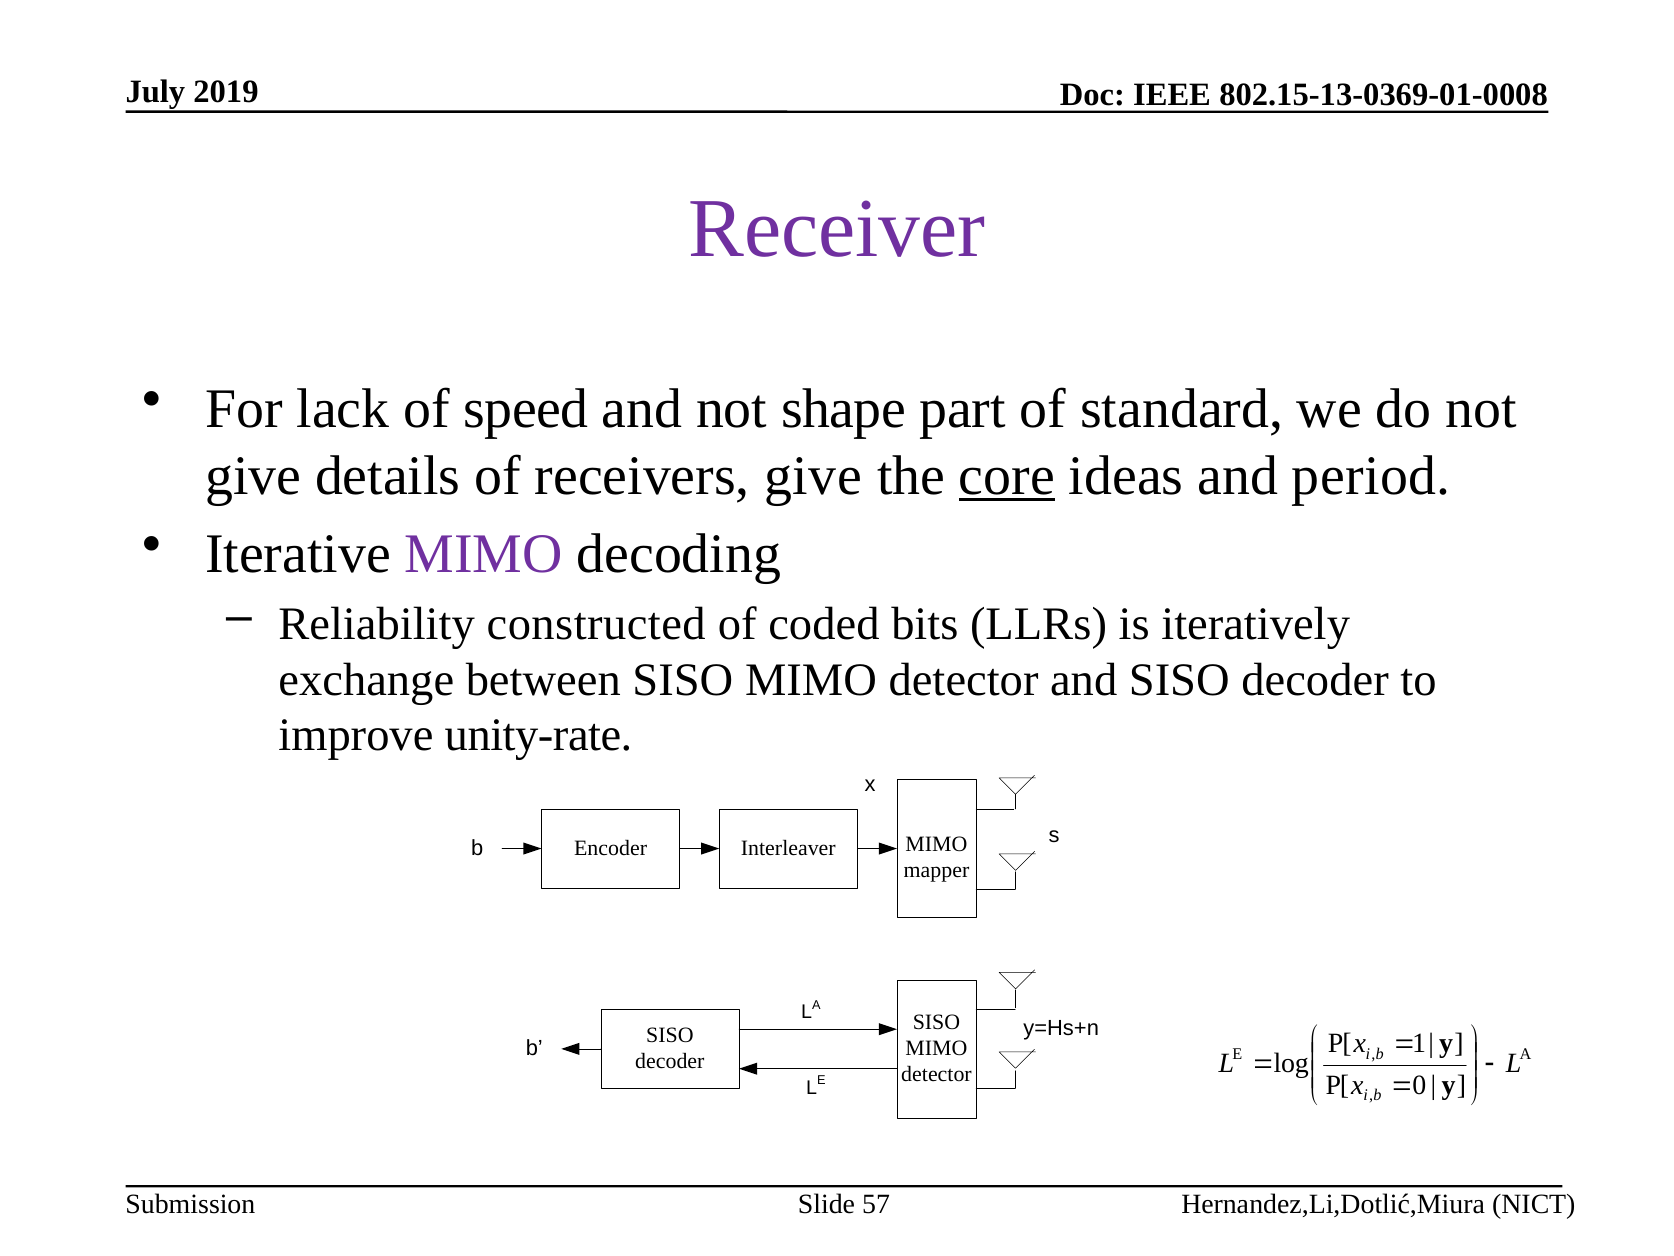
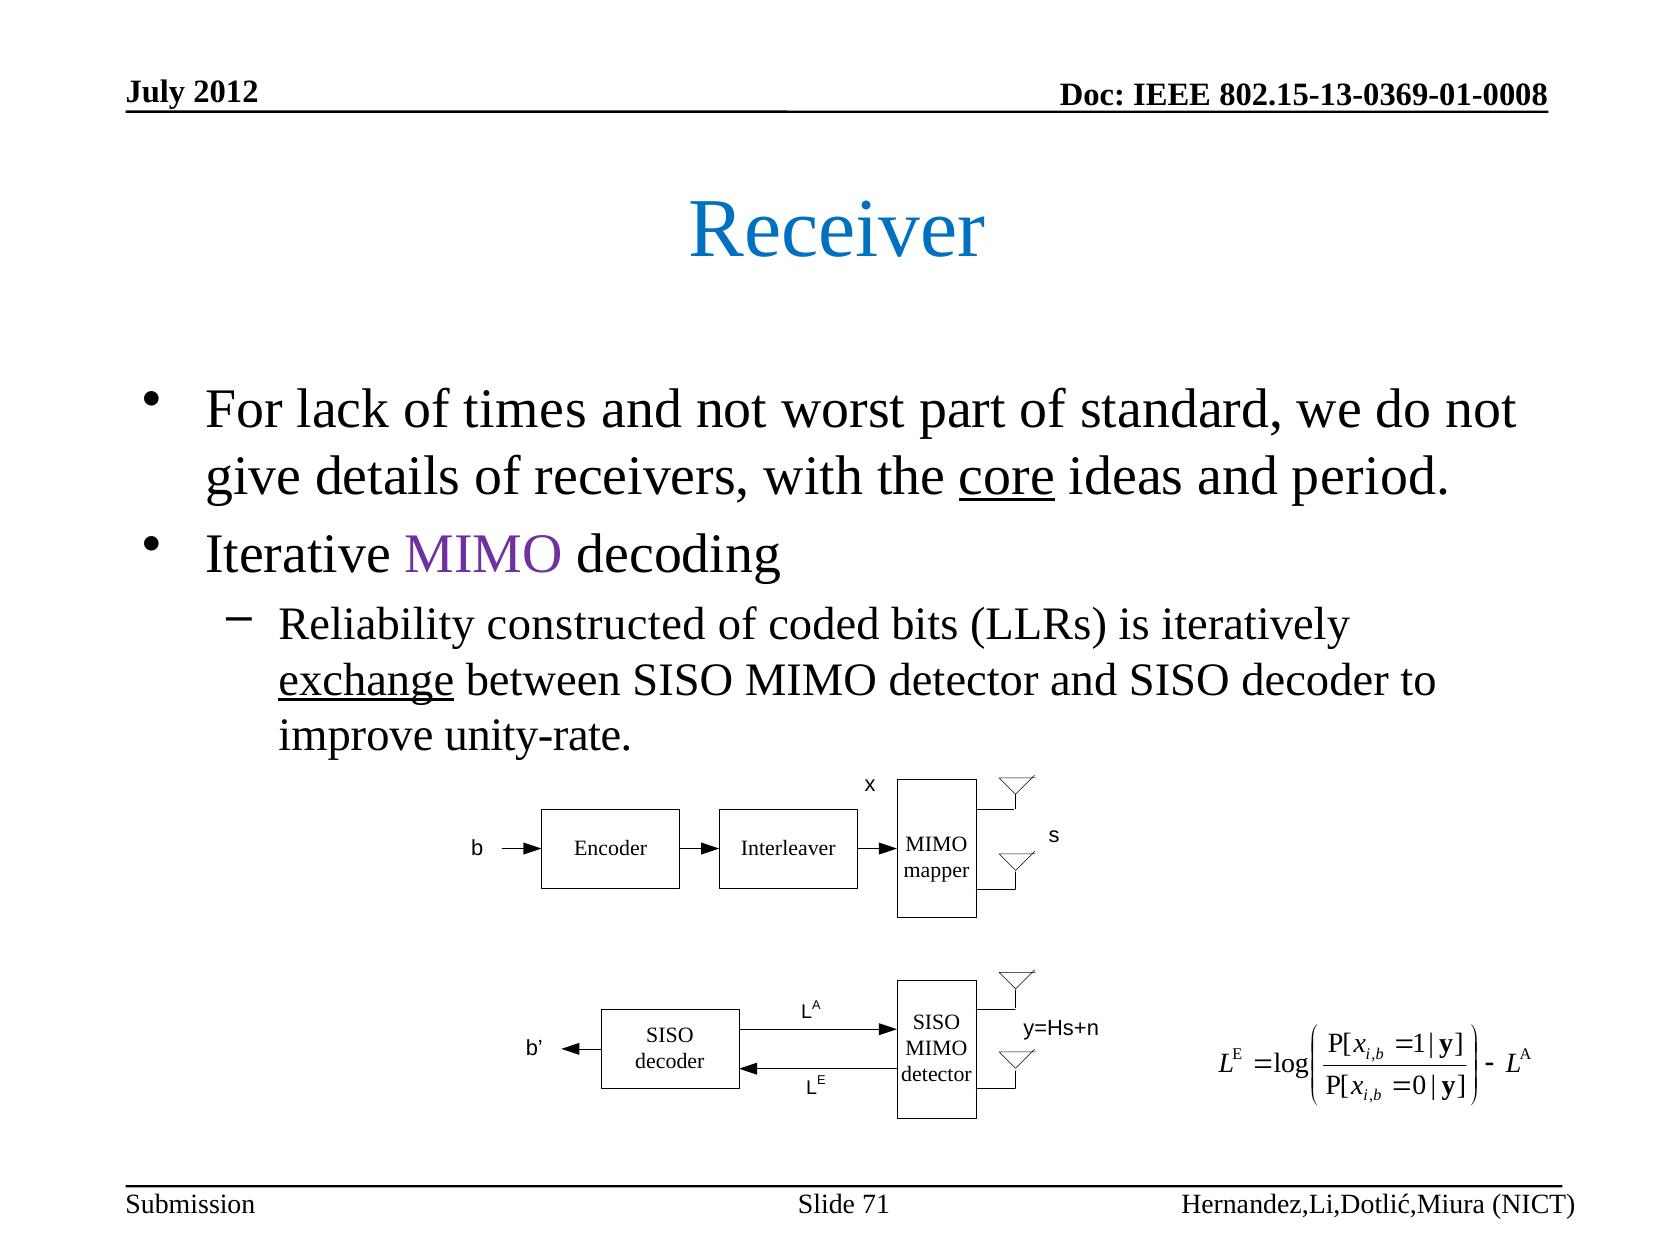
2019: 2019 -> 2012
Receiver colour: purple -> blue
speed: speed -> times
shape: shape -> worst
receivers give: give -> with
exchange underline: none -> present
57: 57 -> 71
